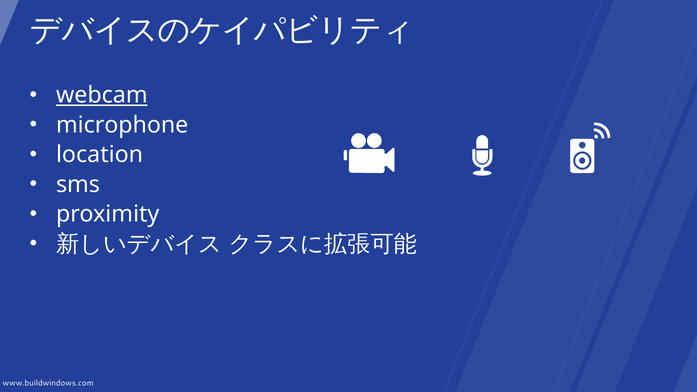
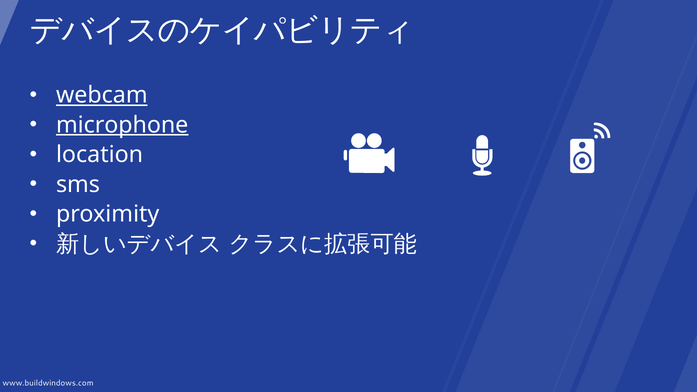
microphone underline: none -> present
